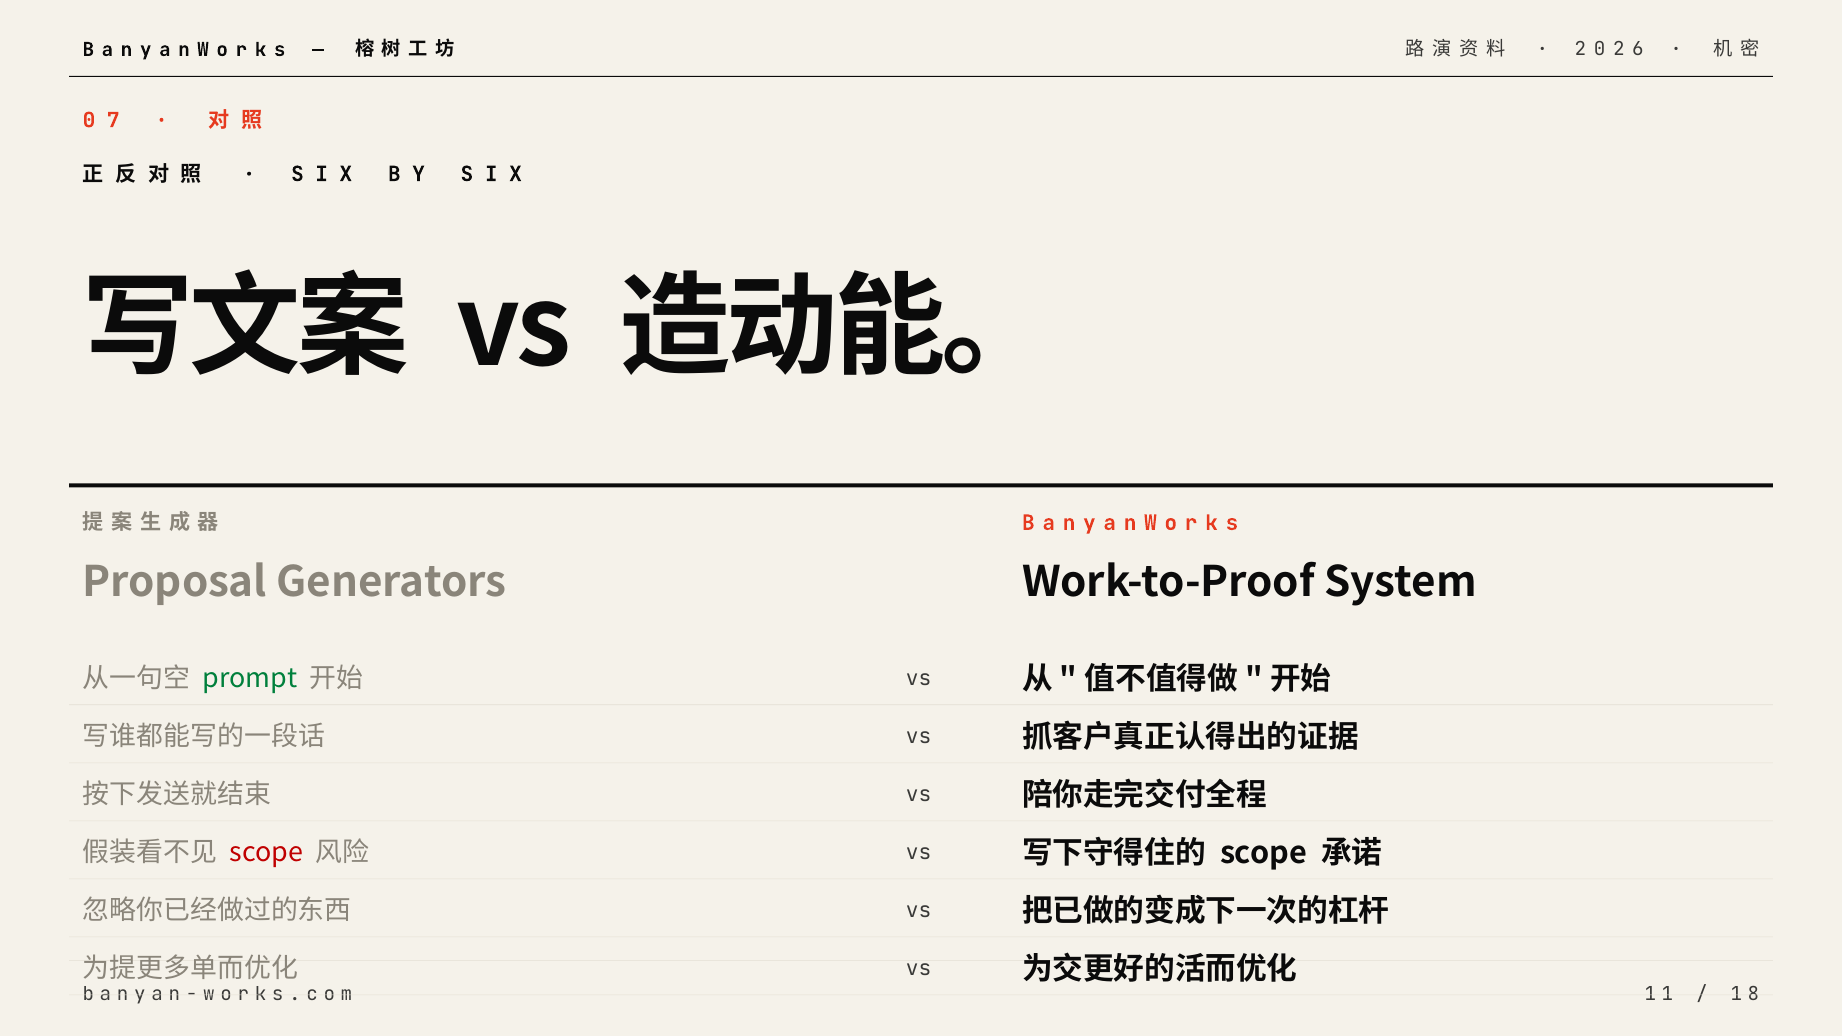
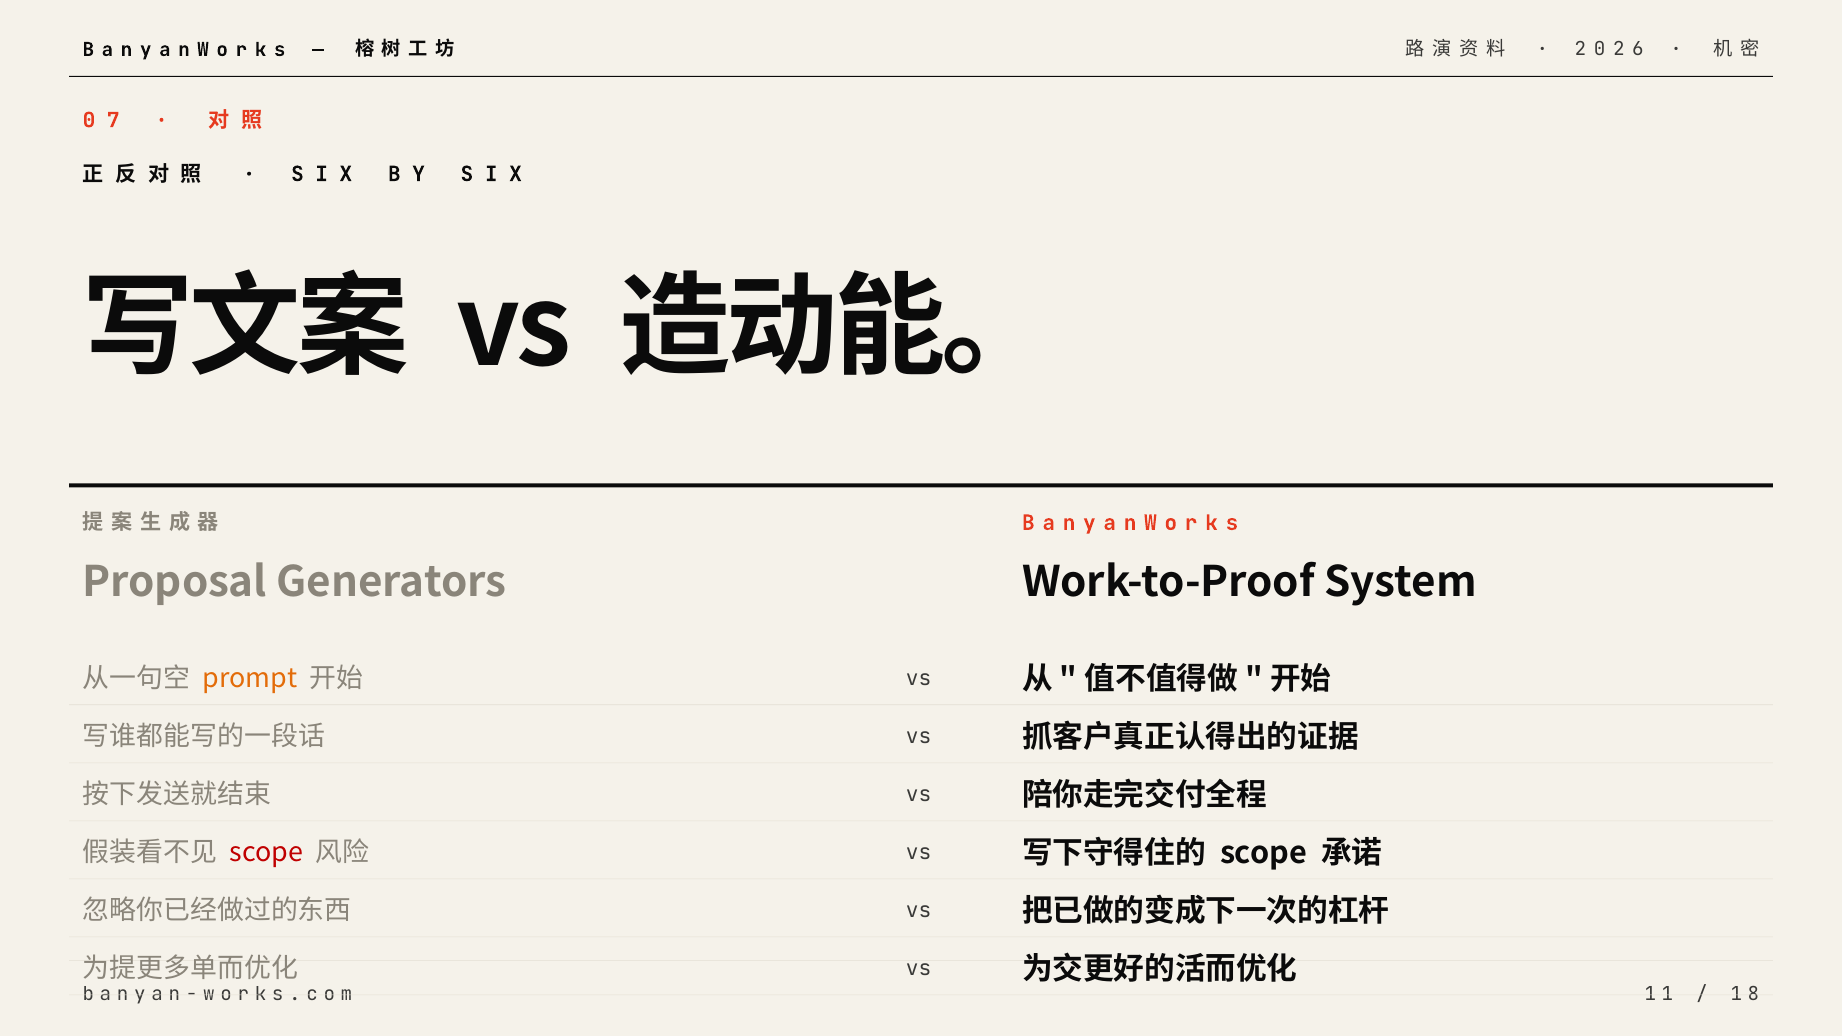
prompt colour: green -> orange
